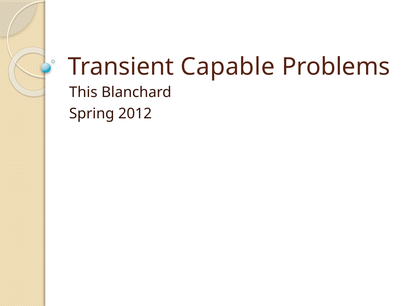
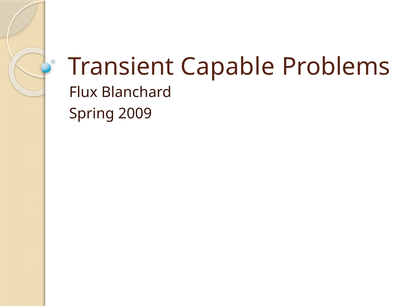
This: This -> Flux
2012: 2012 -> 2009
